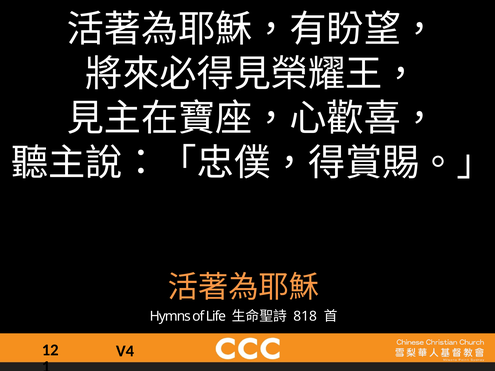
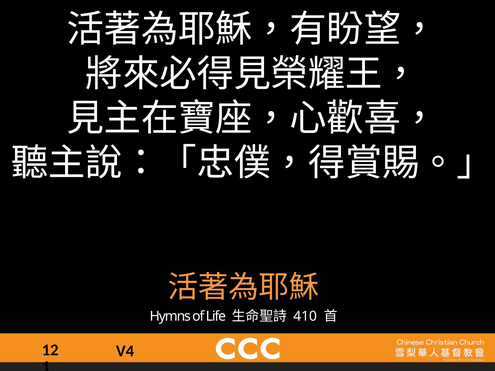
818: 818 -> 410
